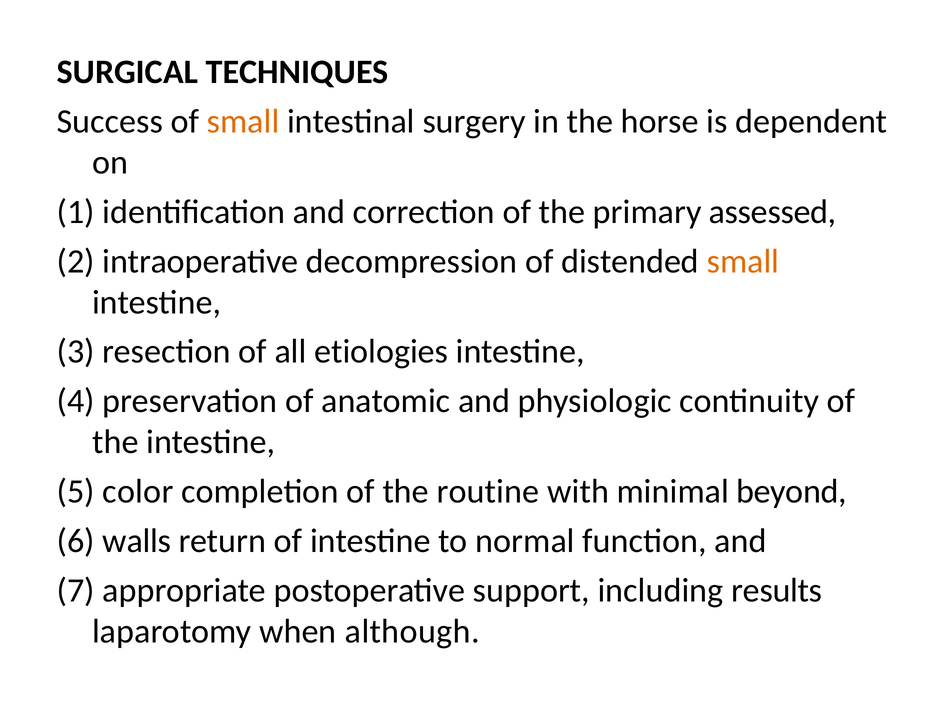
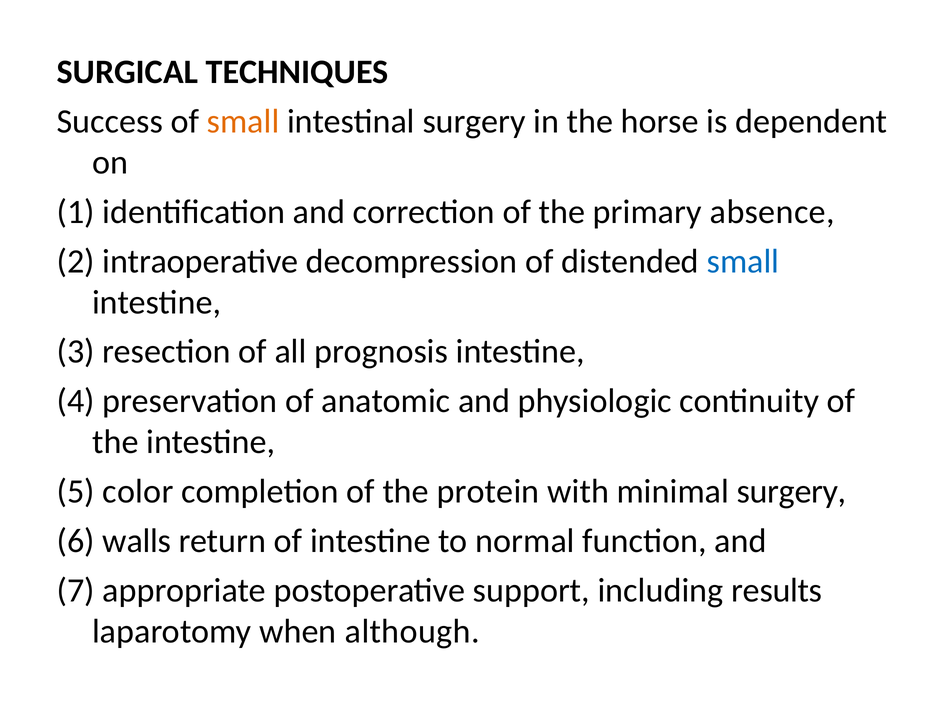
assessed: assessed -> absence
small at (743, 261) colour: orange -> blue
etiologies: etiologies -> prognosis
routine: routine -> protein
minimal beyond: beyond -> surgery
